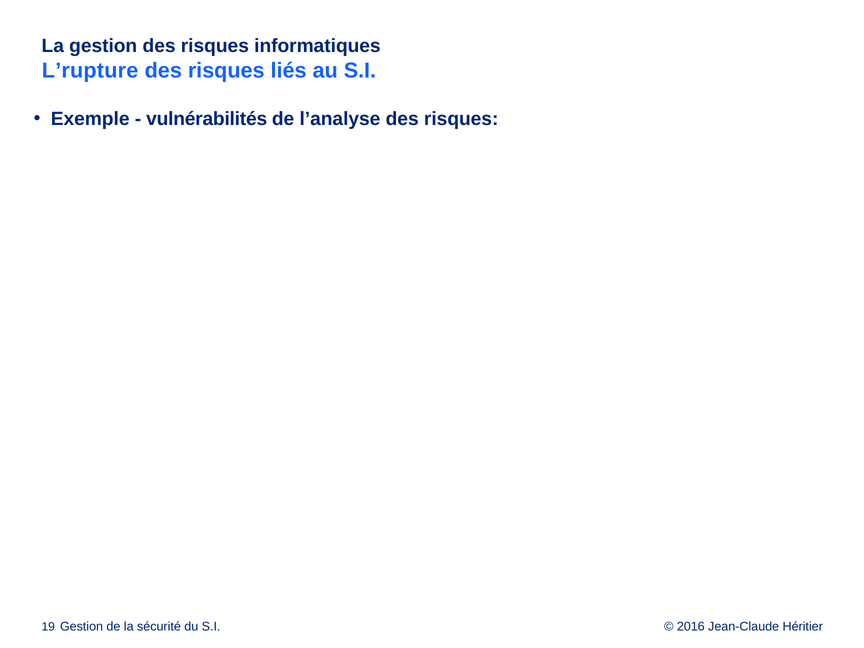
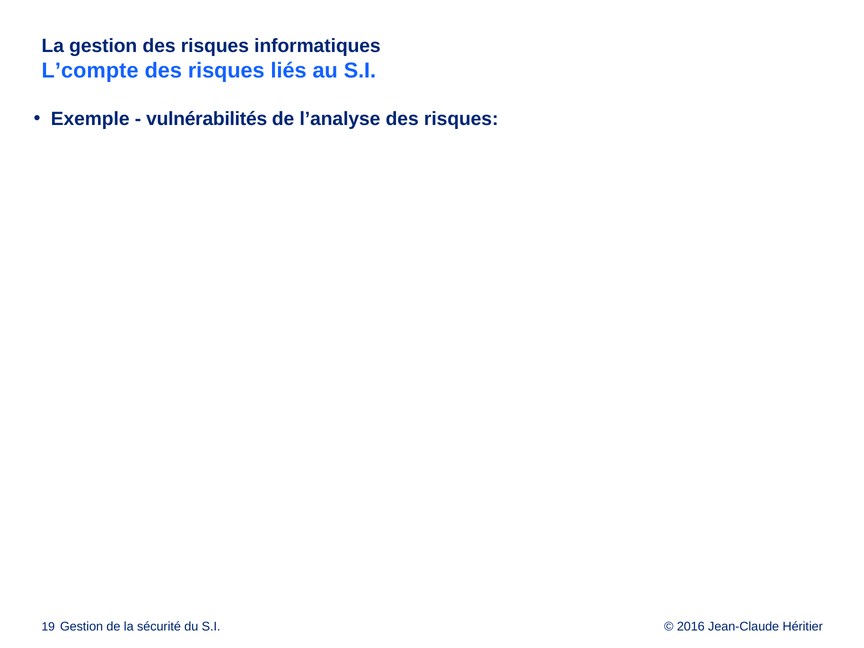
L’rupture: L’rupture -> L’compte
